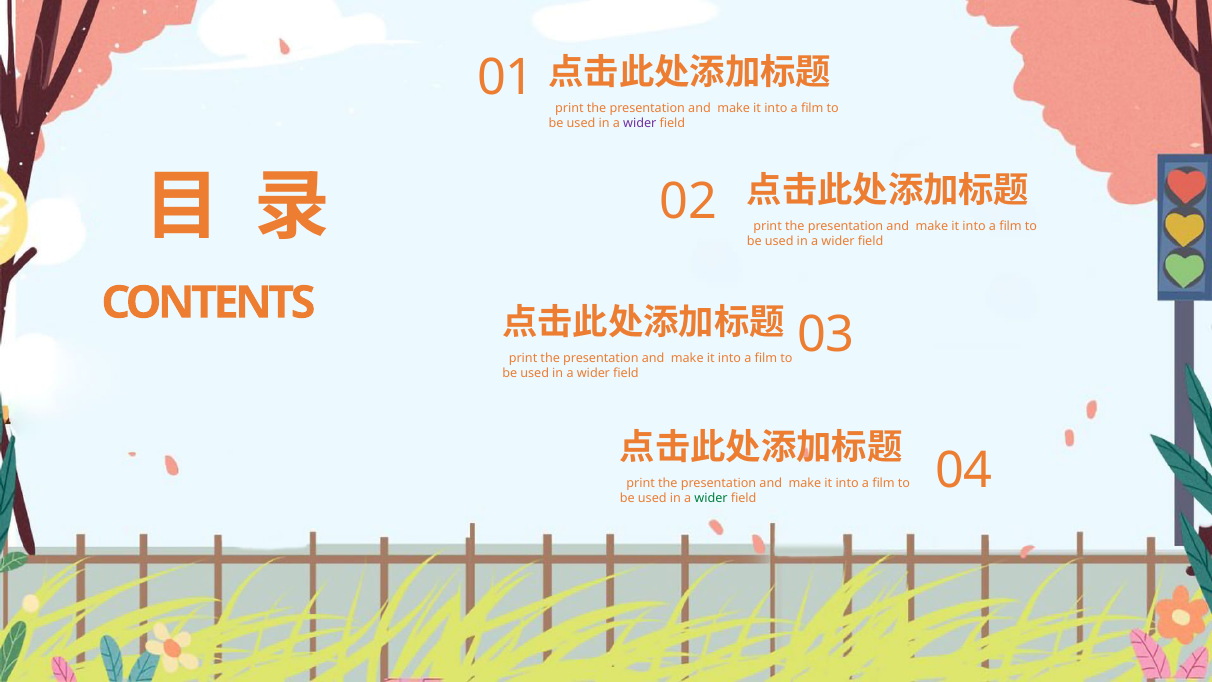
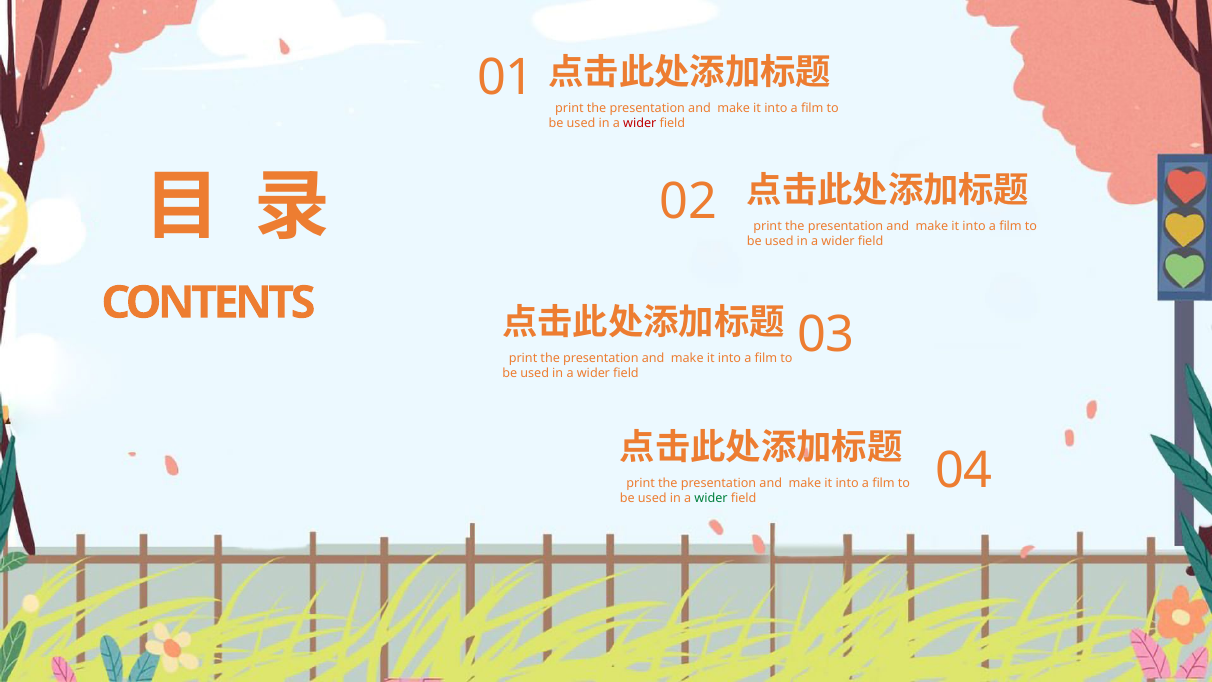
wider at (640, 123) colour: purple -> red
